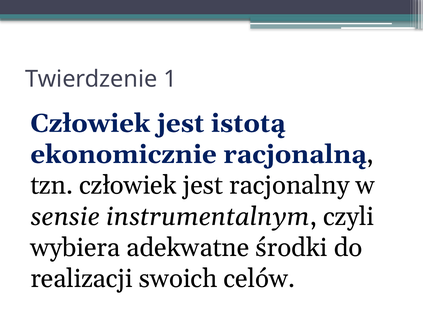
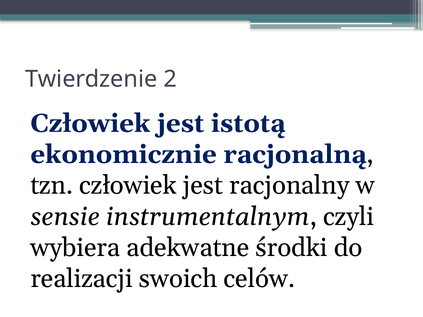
1: 1 -> 2
